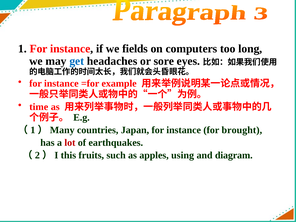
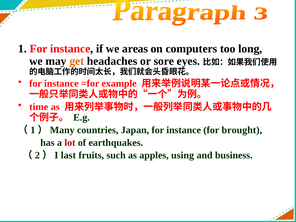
fields: fields -> areas
get colour: blue -> orange
this: this -> last
diagram: diagram -> business
